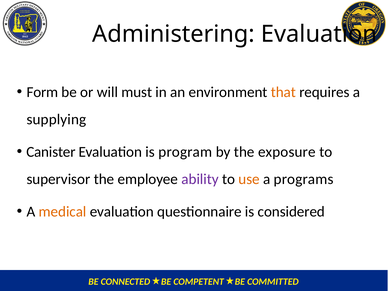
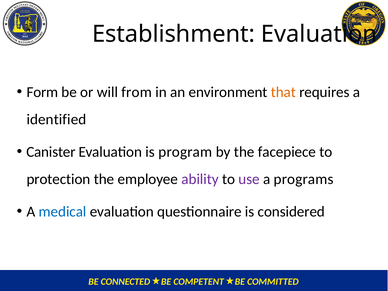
Administering: Administering -> Establishment
must: must -> from
supplying: supplying -> identified
exposure: exposure -> facepiece
supervisor: supervisor -> protection
use colour: orange -> purple
medical colour: orange -> blue
